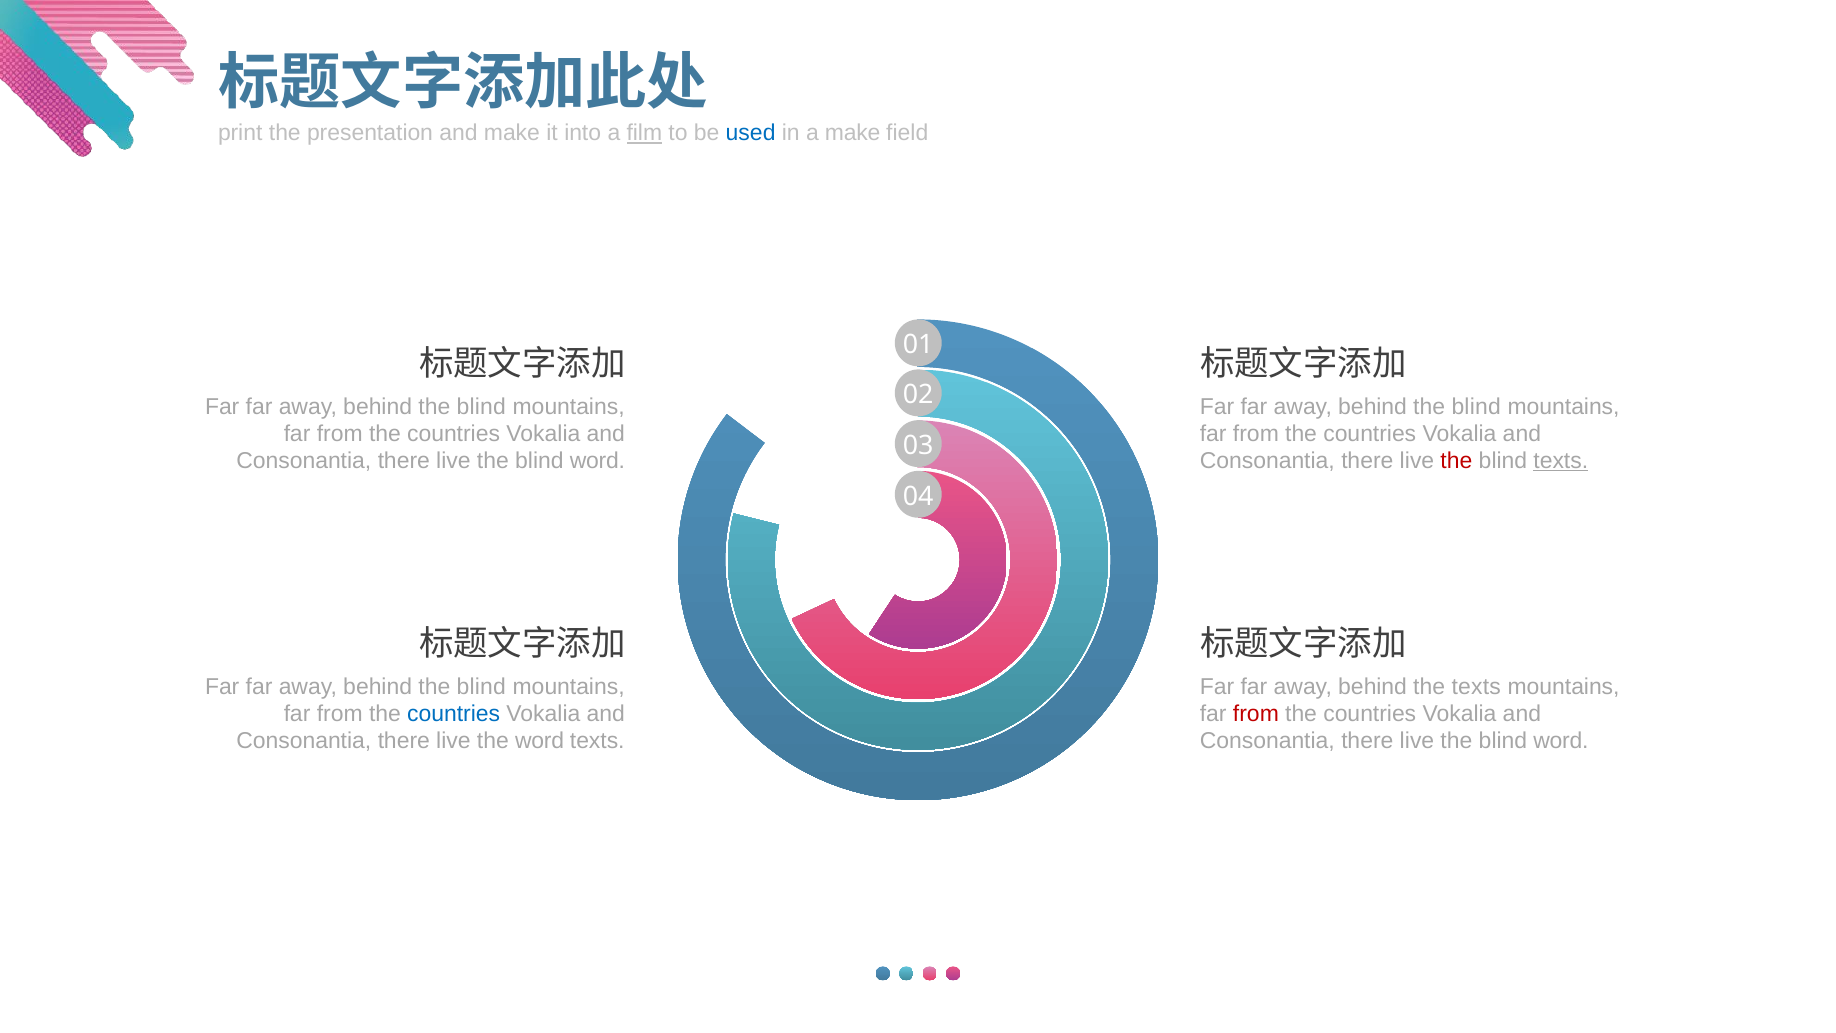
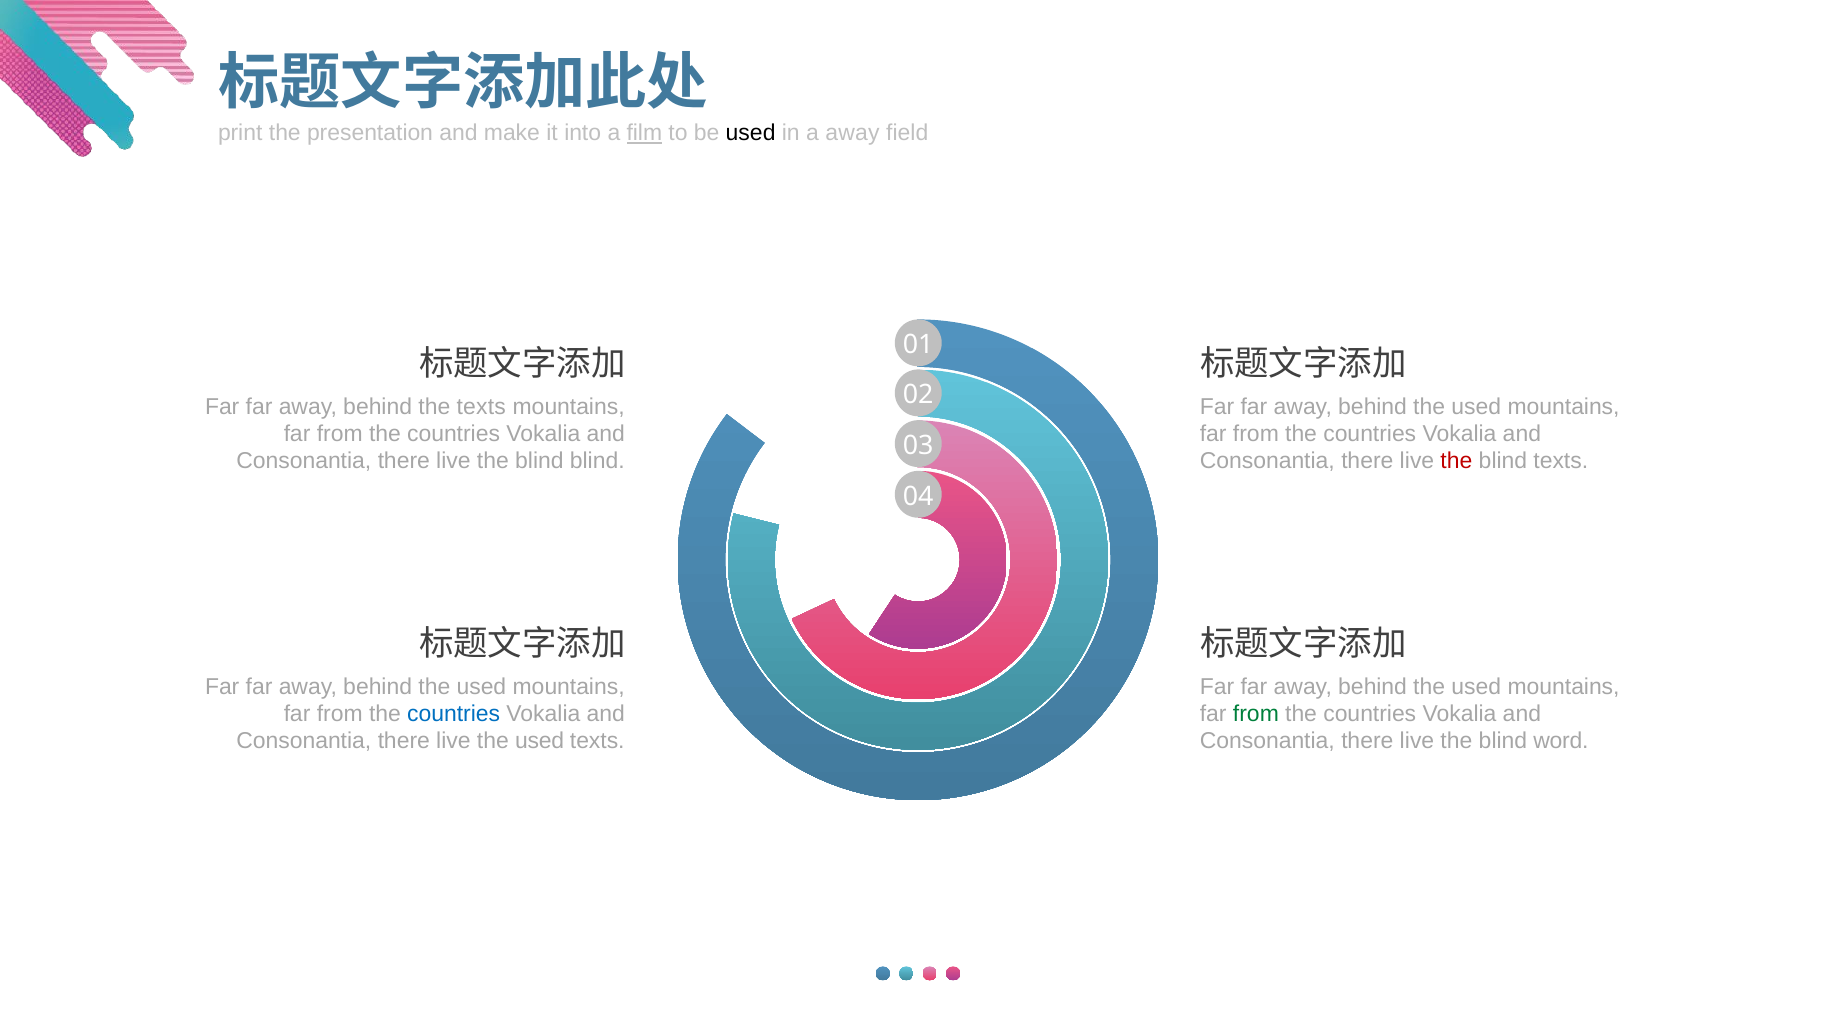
used at (751, 133) colour: blue -> black
a make: make -> away
blind at (481, 407): blind -> texts
blind at (1476, 407): blind -> used
word at (597, 461): word -> blind
texts at (1561, 461) underline: present -> none
blind at (481, 687): blind -> used
texts at (1476, 687): texts -> used
from at (1256, 714) colour: red -> green
live the word: word -> used
